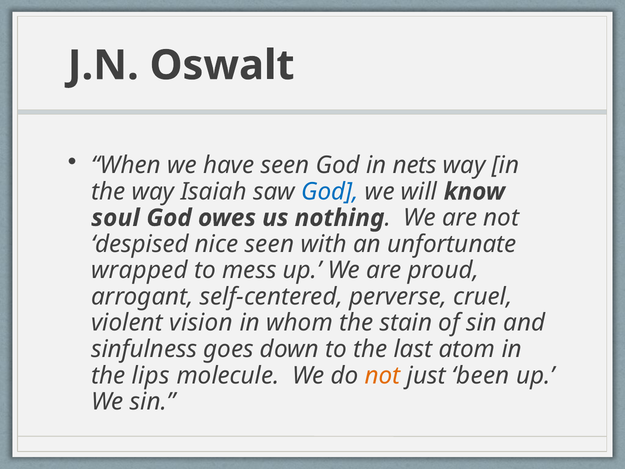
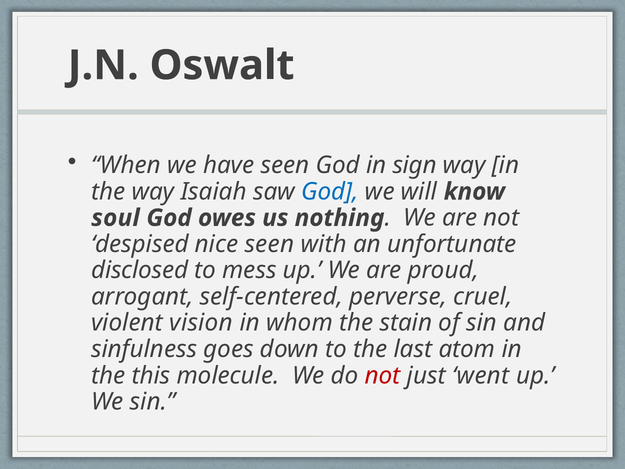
nets: nets -> sign
wrapped: wrapped -> disclosed
lips: lips -> this
not at (383, 375) colour: orange -> red
been: been -> went
